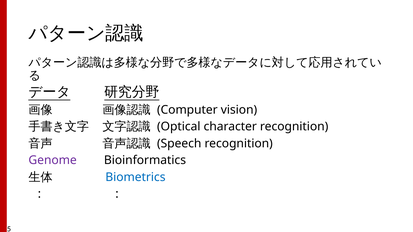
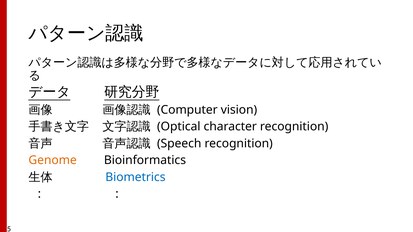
Genome colour: purple -> orange
